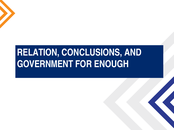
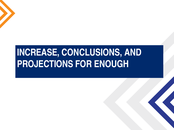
RELATION: RELATION -> INCREASE
GOVERNMENT: GOVERNMENT -> PROJECTIONS
